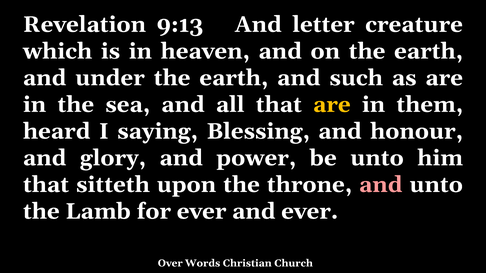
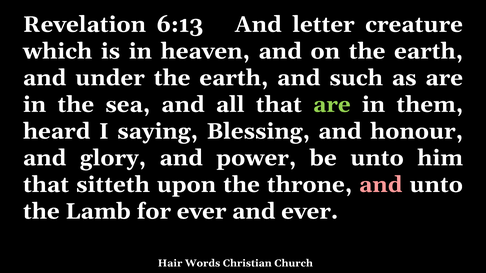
9:13: 9:13 -> 6:13
are at (332, 105) colour: yellow -> light green
Over: Over -> Hair
